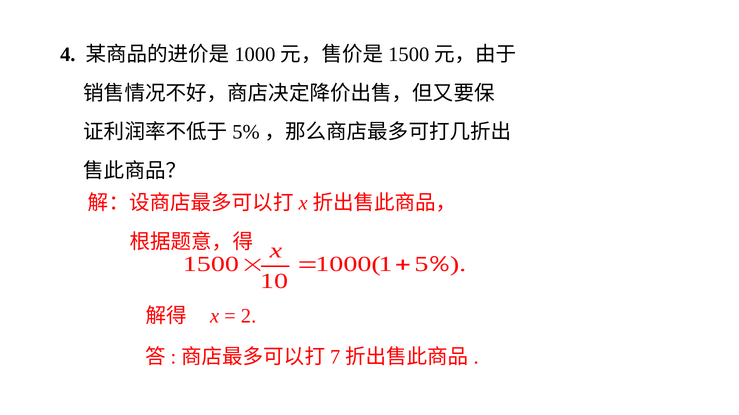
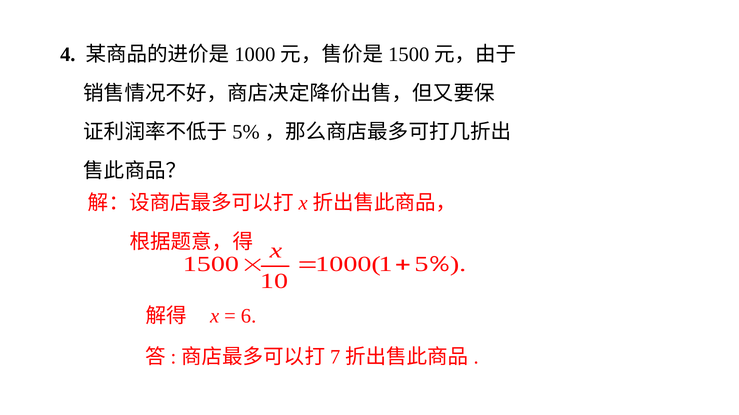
2: 2 -> 6
